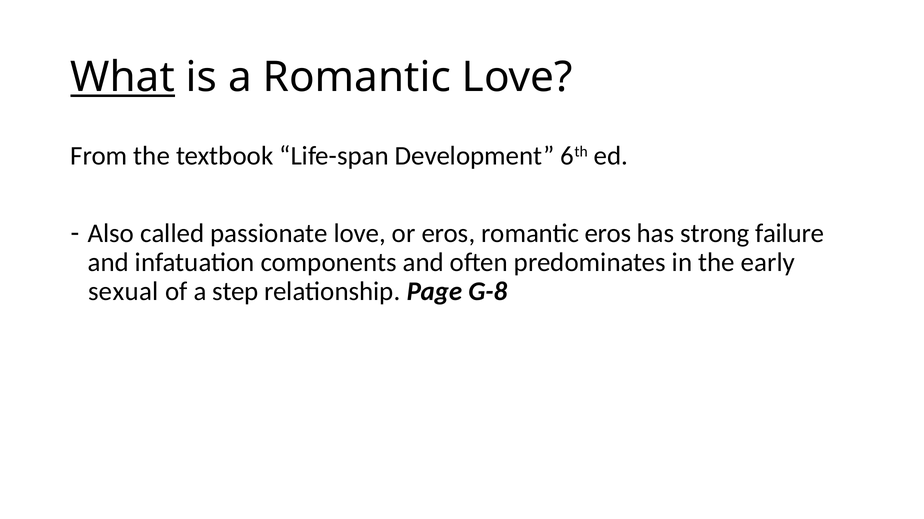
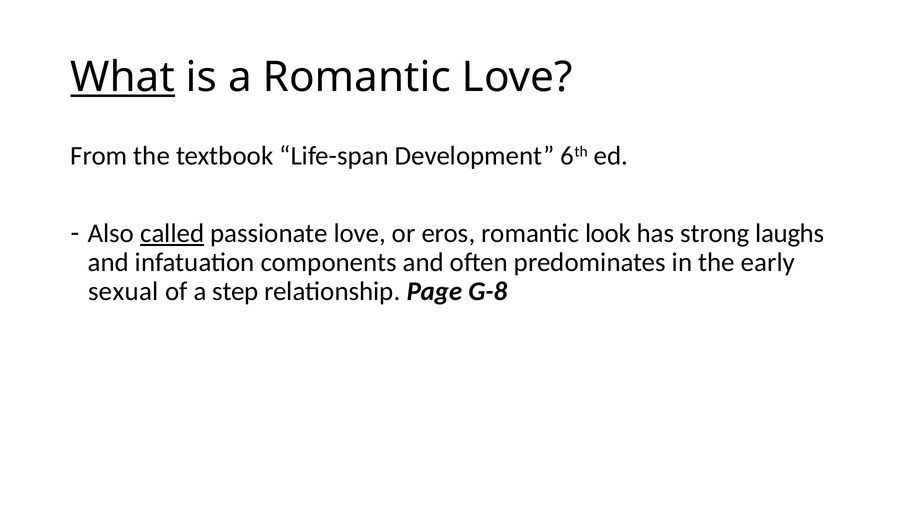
called underline: none -> present
romantic eros: eros -> look
failure: failure -> laughs
